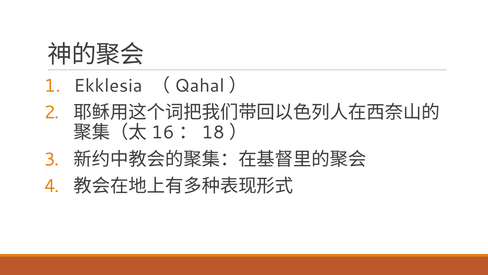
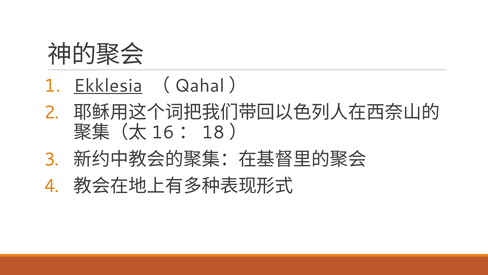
Ekklesia underline: none -> present
